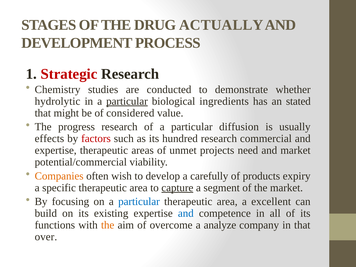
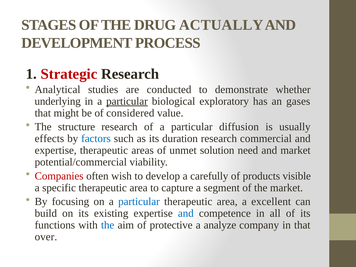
Chemistry: Chemistry -> Analytical
hydrolytic: hydrolytic -> underlying
ingredients: ingredients -> exploratory
stated: stated -> gases
progress: progress -> structure
factors colour: red -> blue
hundred: hundred -> duration
projects: projects -> solution
Companies colour: orange -> red
expiry: expiry -> visible
capture underline: present -> none
the at (108, 225) colour: orange -> blue
overcome: overcome -> protective
